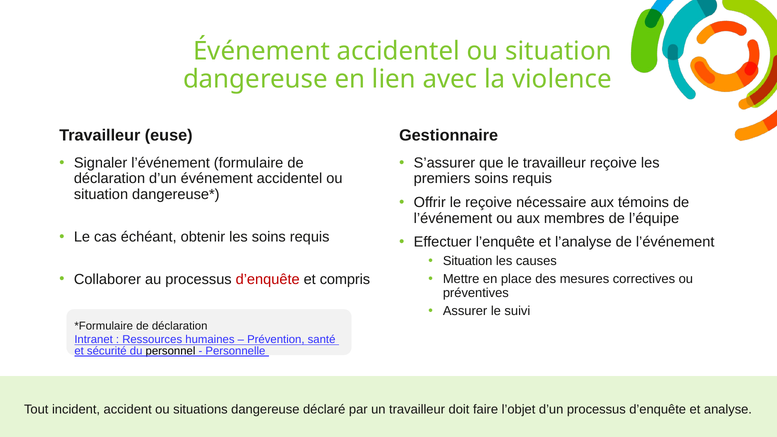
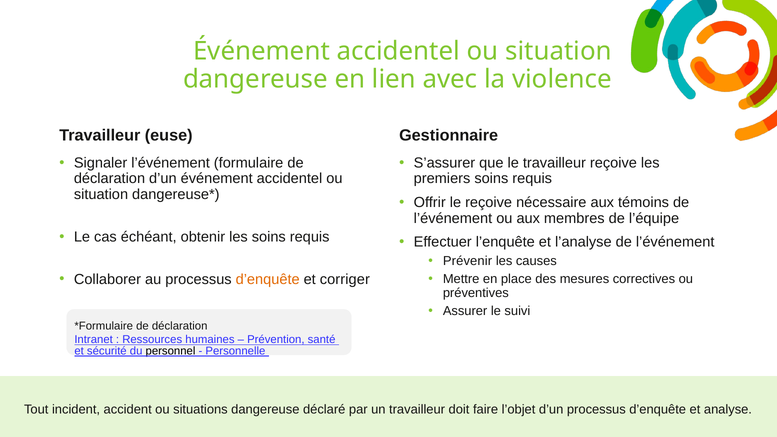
Situation at (468, 261): Situation -> Prévenir
d’enquête at (268, 279) colour: red -> orange
compris: compris -> corriger
